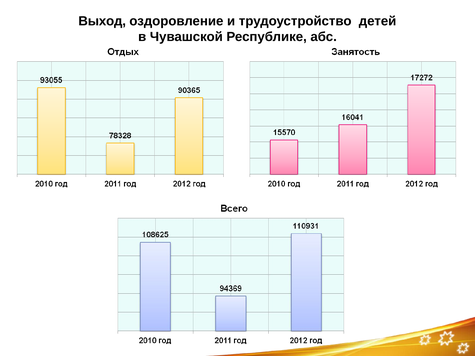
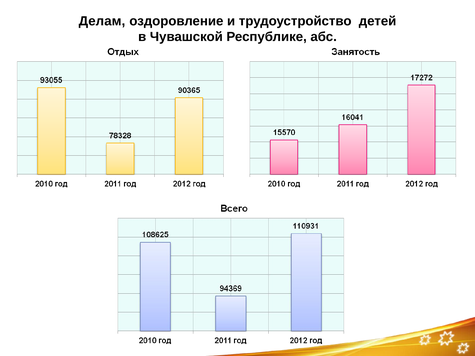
Выход: Выход -> Делам
